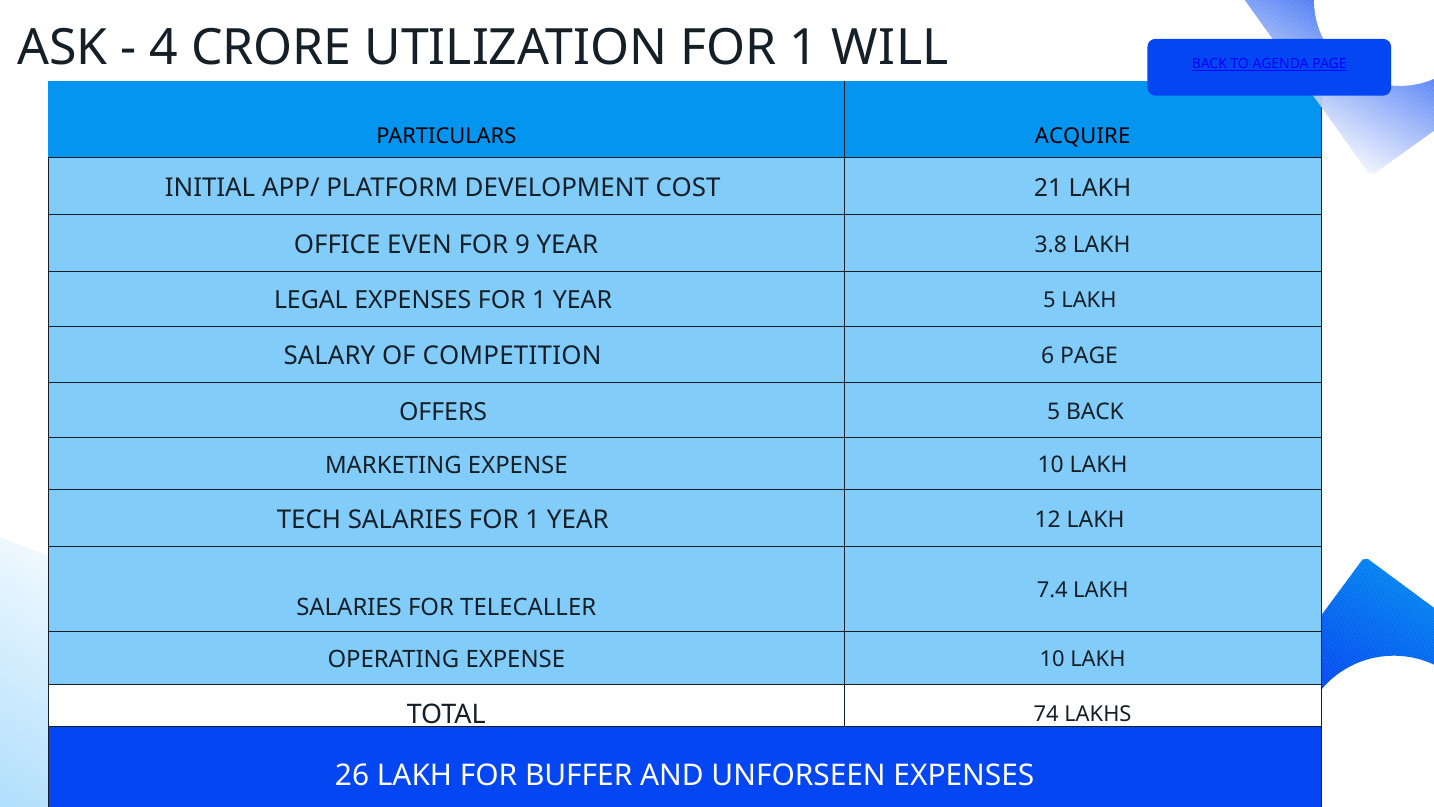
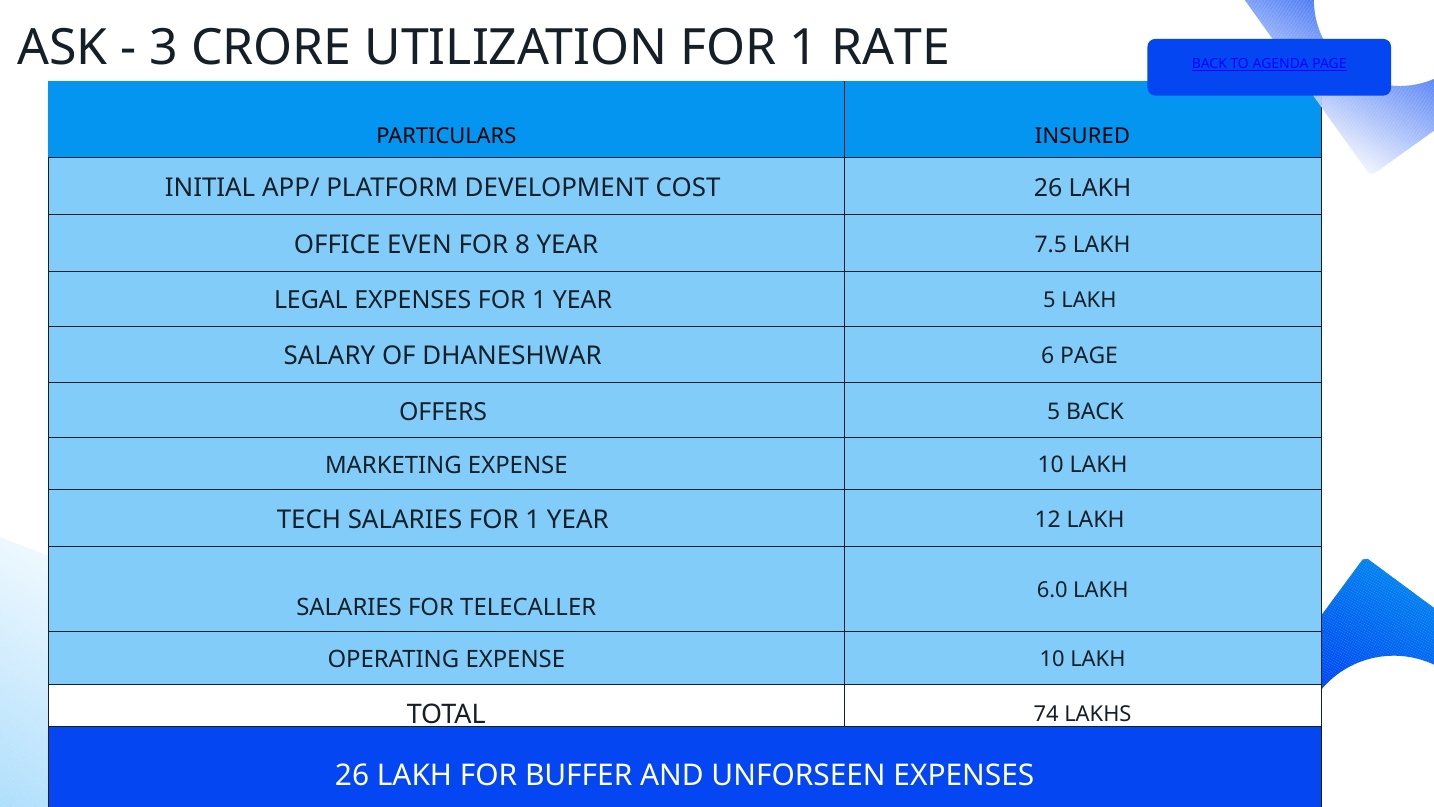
4: 4 -> 3
WILL: WILL -> RATE
ACQUIRE: ACQUIRE -> INSURED
COST 21: 21 -> 26
9: 9 -> 8
3.8: 3.8 -> 7.5
COMPETITION: COMPETITION -> DHANESHWAR
7.4: 7.4 -> 6.0
